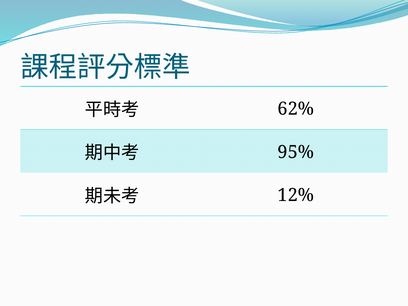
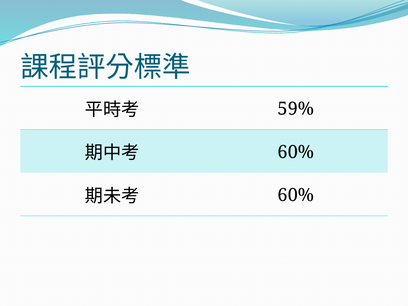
62%: 62% -> 59%
95% at (296, 152): 95% -> 60%
12% at (296, 195): 12% -> 60%
